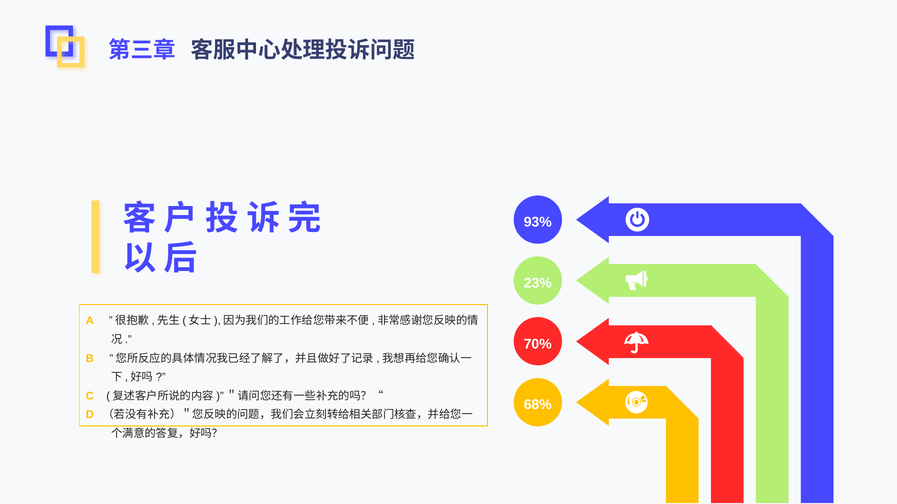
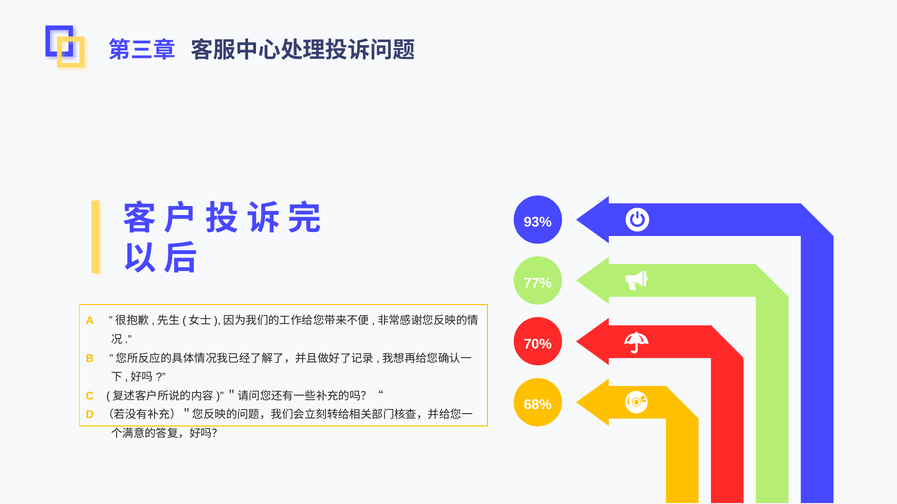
23%: 23% -> 77%
